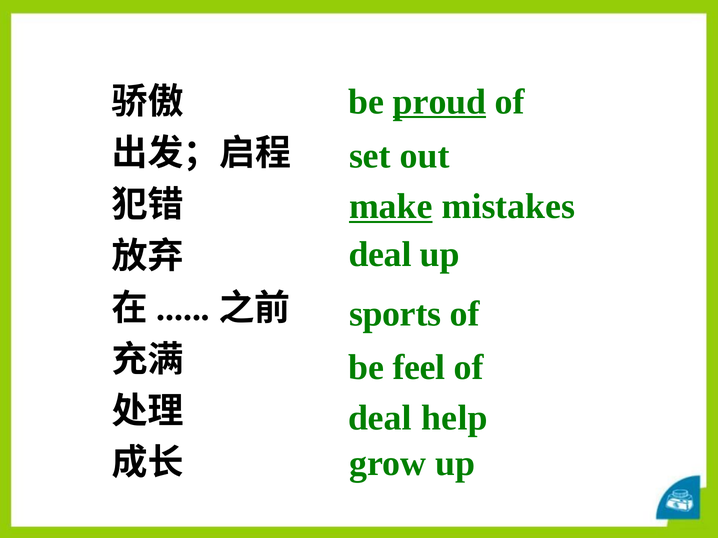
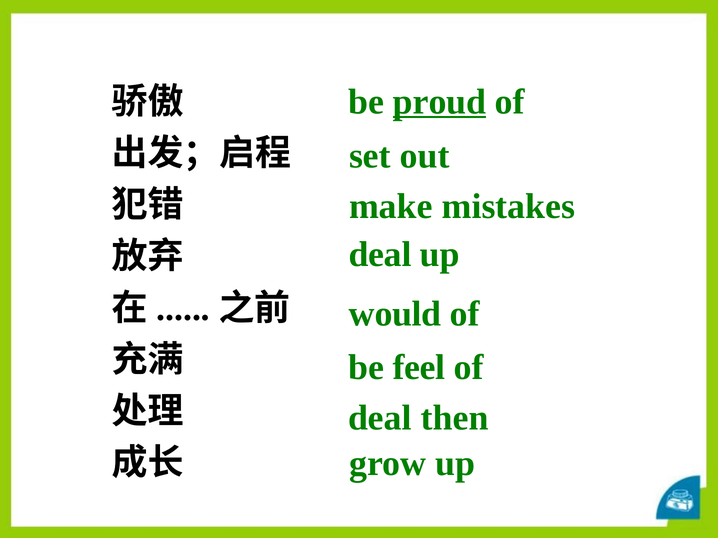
make underline: present -> none
sports: sports -> would
help: help -> then
